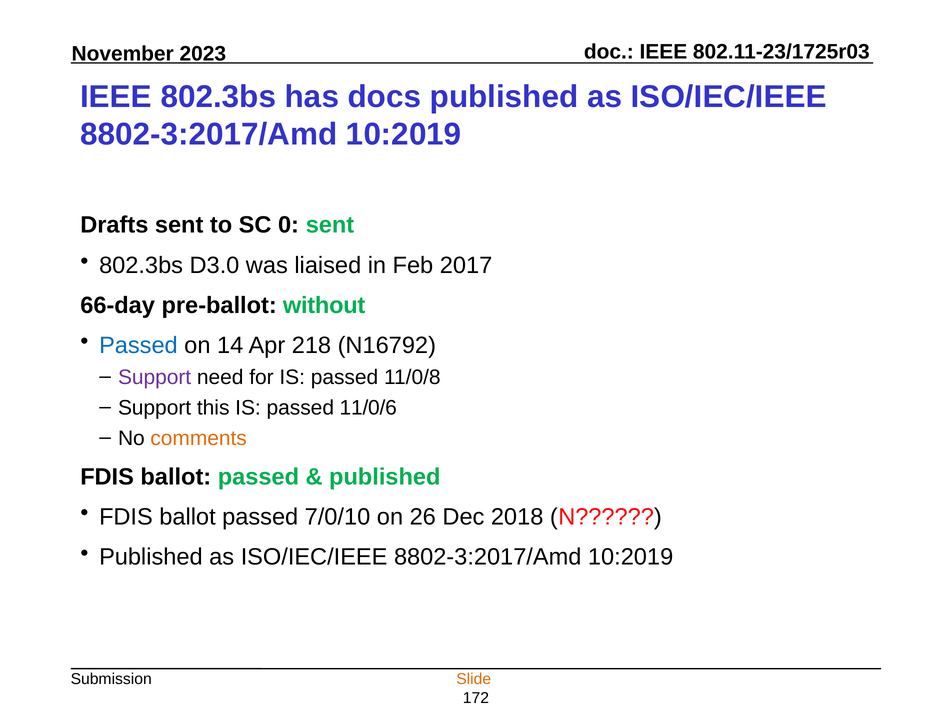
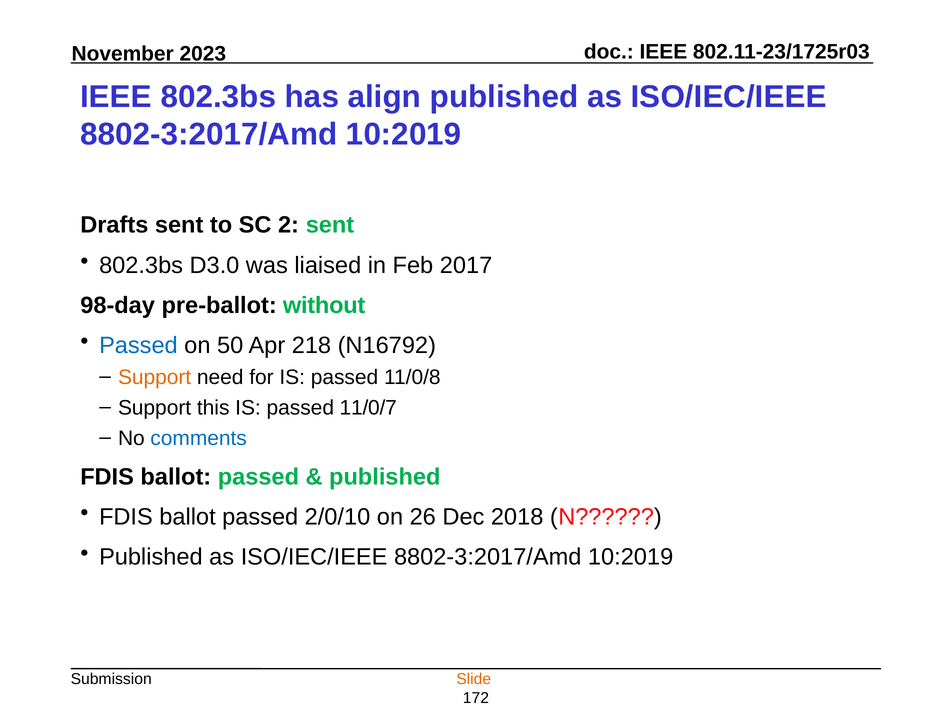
docs: docs -> align
0: 0 -> 2
66-day: 66-day -> 98-day
14: 14 -> 50
Support at (155, 377) colour: purple -> orange
11/0/6: 11/0/6 -> 11/0/7
comments colour: orange -> blue
7/0/10: 7/0/10 -> 2/0/10
